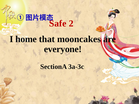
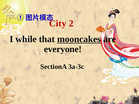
Safe: Safe -> City
home: home -> while
mooncakes underline: none -> present
